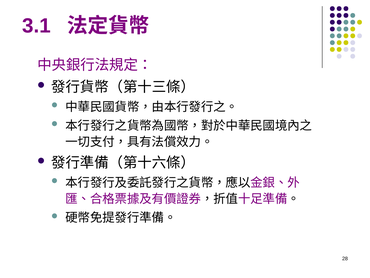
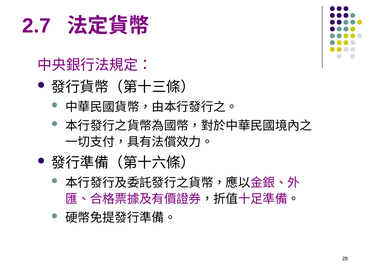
3.1: 3.1 -> 2.7
